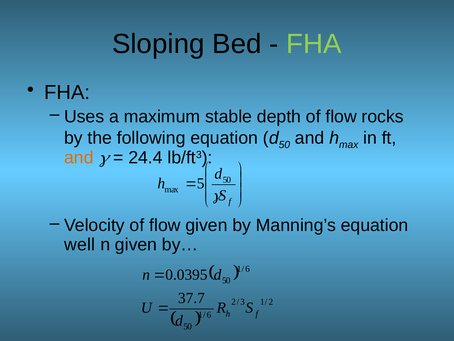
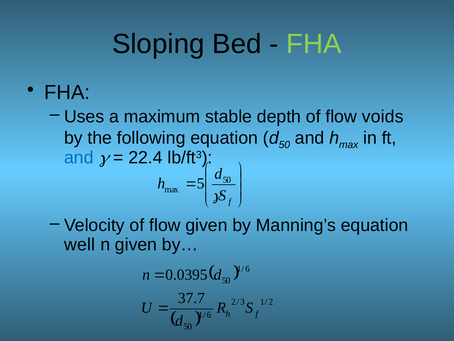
rocks: rocks -> voids
and at (79, 157) colour: orange -> blue
24.4: 24.4 -> 22.4
